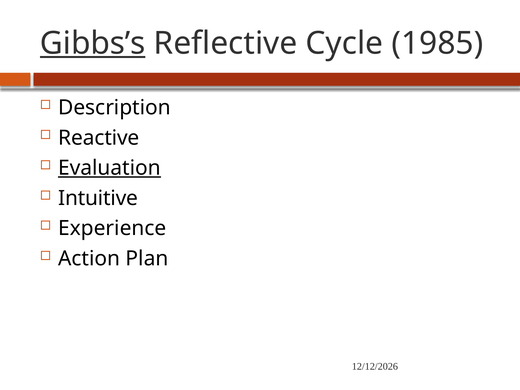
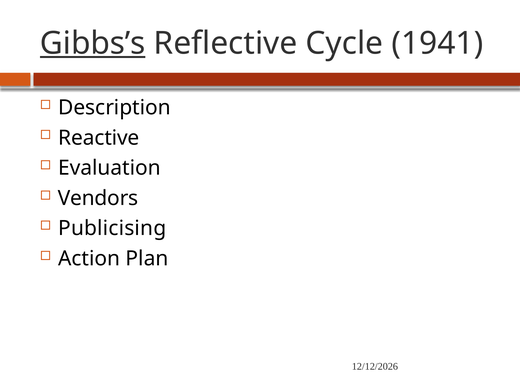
1985: 1985 -> 1941
Evaluation underline: present -> none
Intuitive: Intuitive -> Vendors
Experience: Experience -> Publicising
